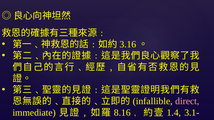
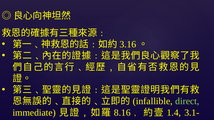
direct colour: pink -> light green
